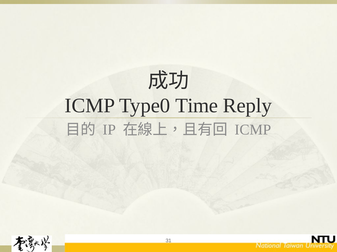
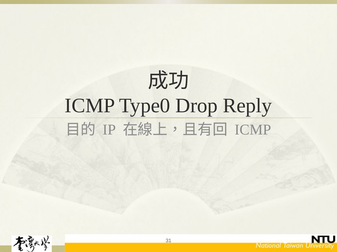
Time: Time -> Drop
